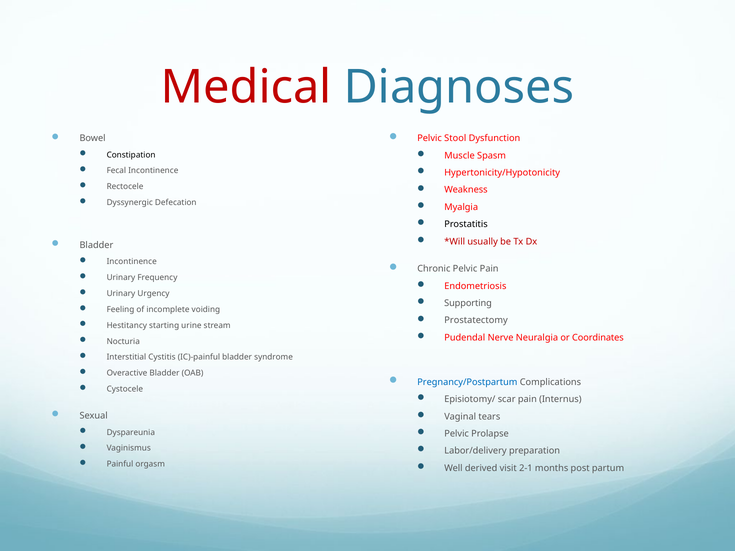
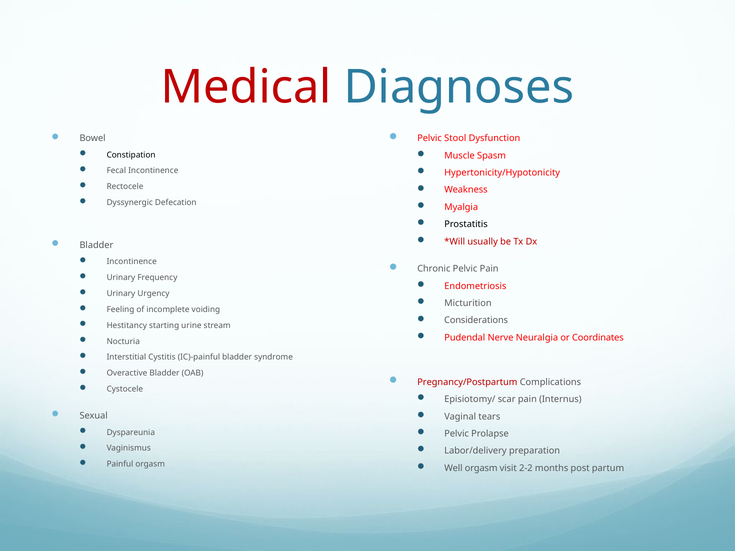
Supporting: Supporting -> Micturition
Prostatectomy: Prostatectomy -> Considerations
Pregnancy/Postpartum colour: blue -> red
Well derived: derived -> orgasm
2-1: 2-1 -> 2-2
